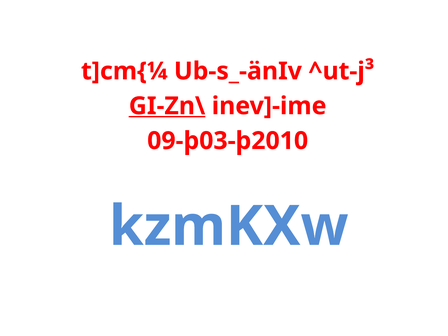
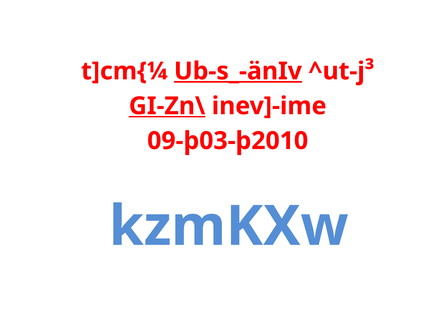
Ub-s_-änIv underline: none -> present
